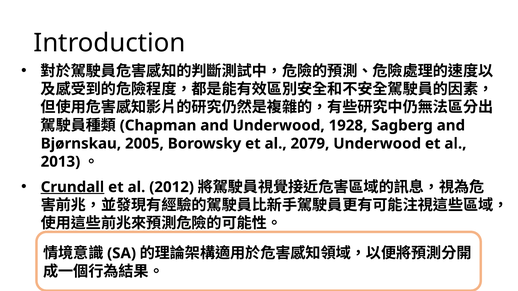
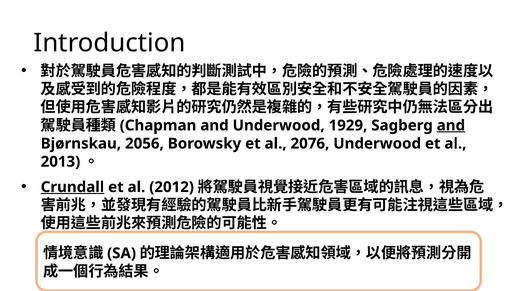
1928: 1928 -> 1929
and at (451, 126) underline: none -> present
2005: 2005 -> 2056
2079: 2079 -> 2076
